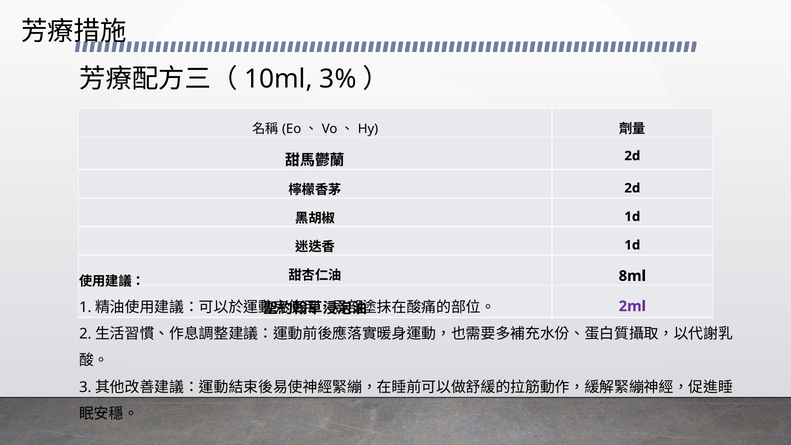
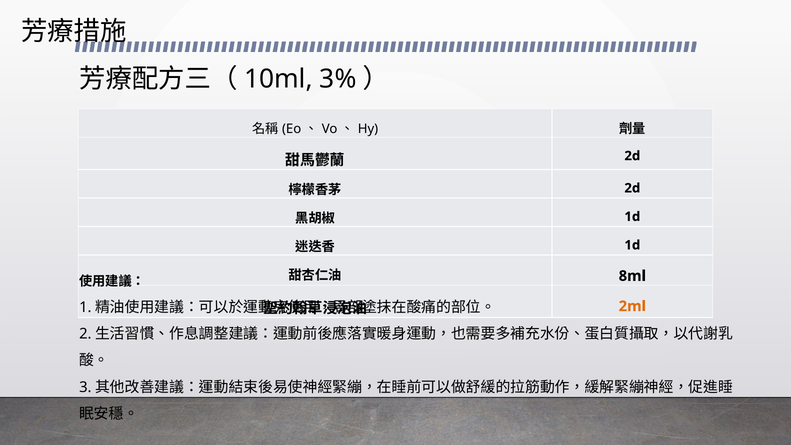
2ml colour: purple -> orange
